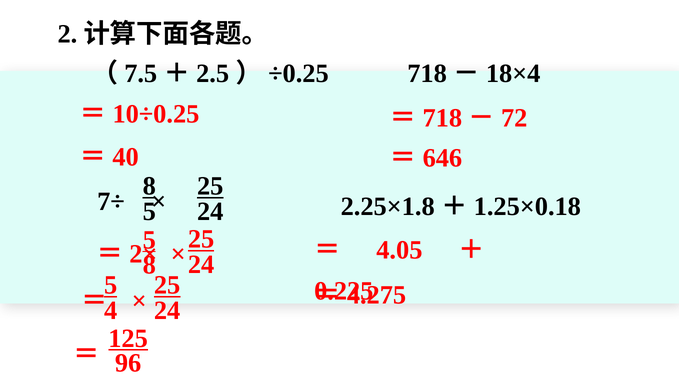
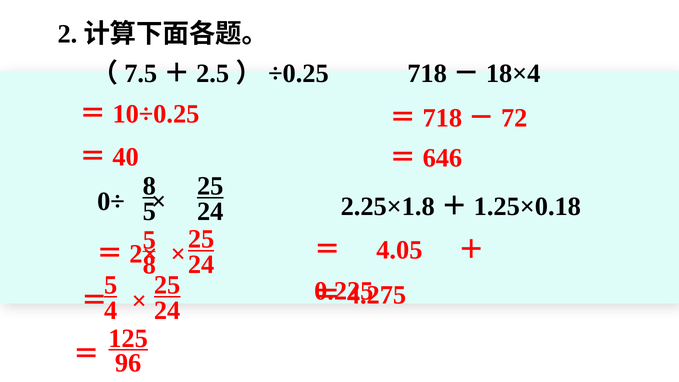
7÷: 7÷ -> 0÷
